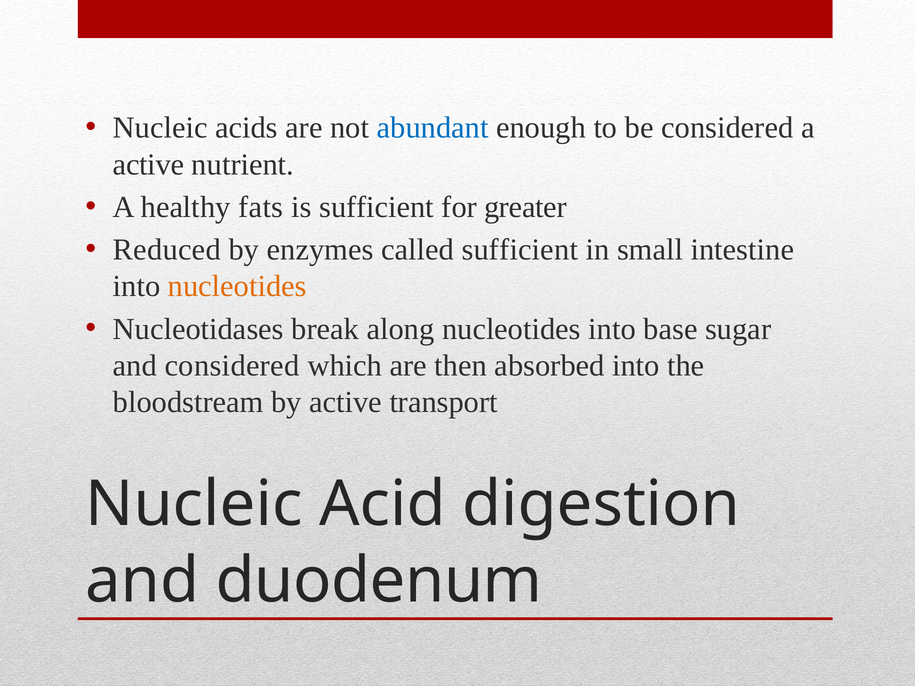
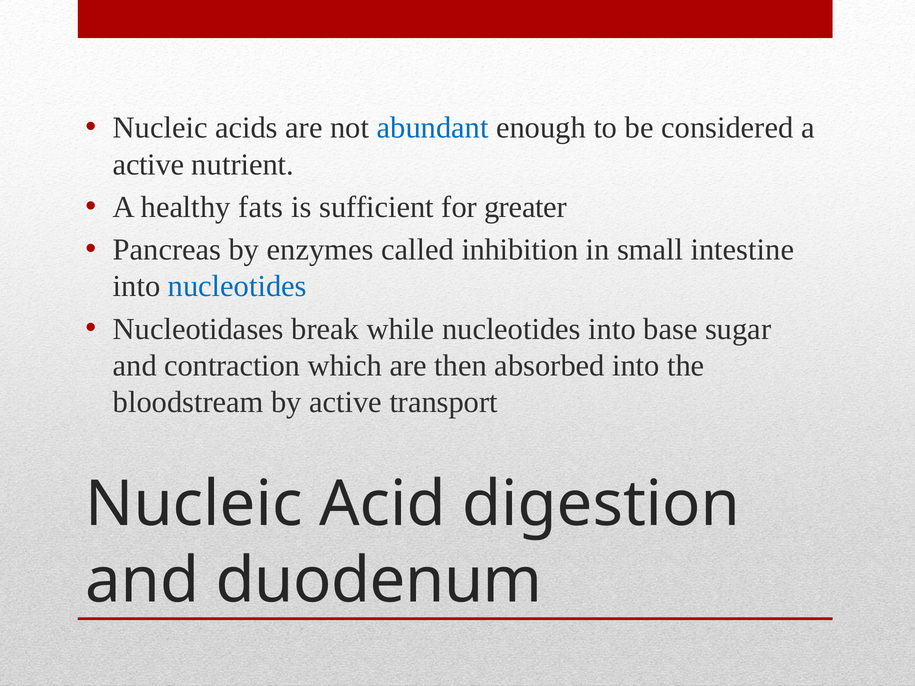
Reduced: Reduced -> Pancreas
called sufficient: sufficient -> inhibition
nucleotides at (237, 287) colour: orange -> blue
along: along -> while
and considered: considered -> contraction
